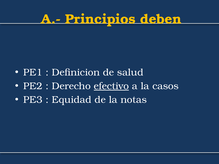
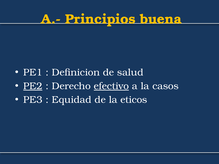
deben: deben -> buena
PE2 underline: none -> present
notas: notas -> eticos
